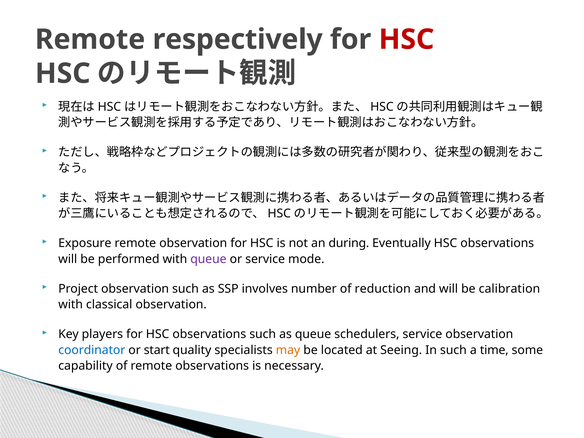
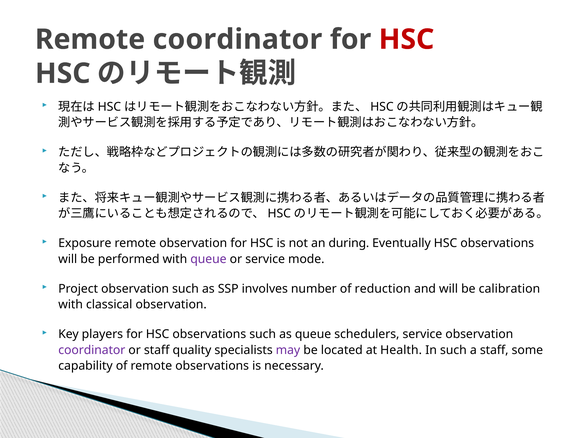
Remote respectively: respectively -> coordinator
coordinator at (92, 350) colour: blue -> purple
or start: start -> staff
may colour: orange -> purple
Seeing: Seeing -> Health
a time: time -> staff
